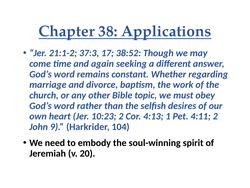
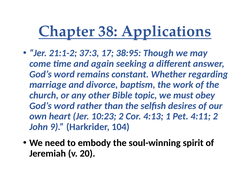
38:52: 38:52 -> 38:95
